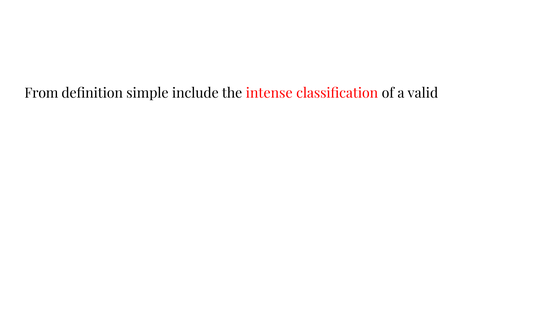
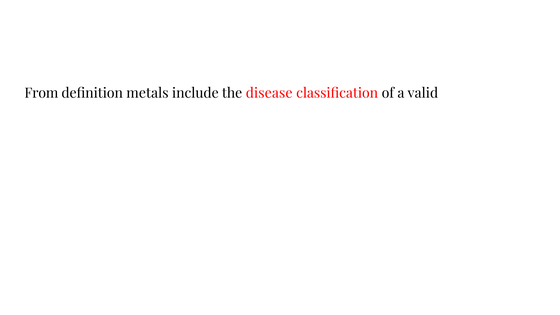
simple: simple -> metals
intense: intense -> disease
